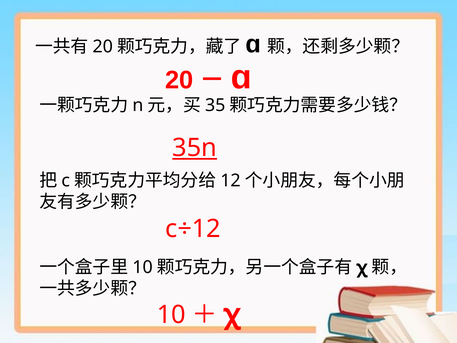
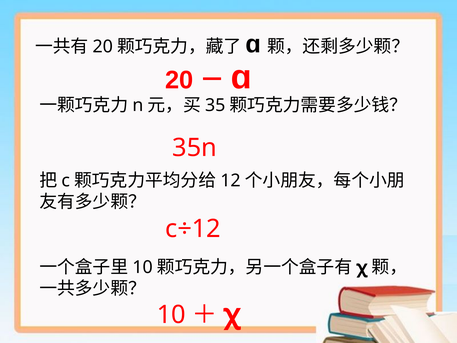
35n underline: present -> none
